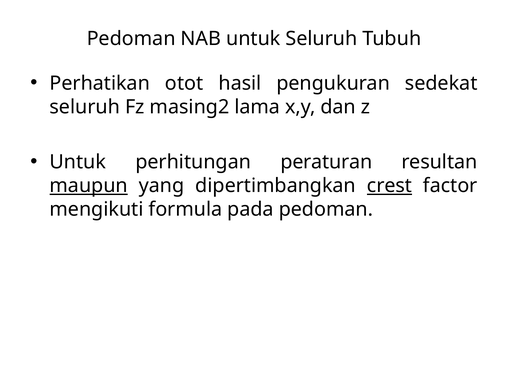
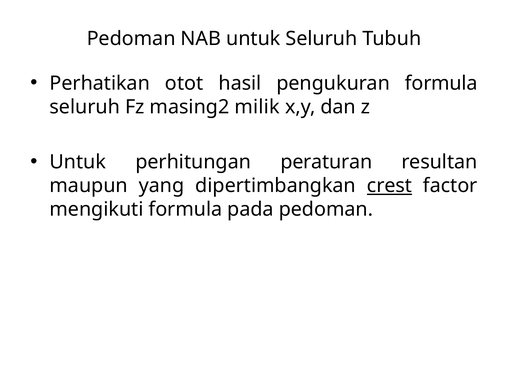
pengukuran sedekat: sedekat -> formula
lama: lama -> milik
maupun underline: present -> none
